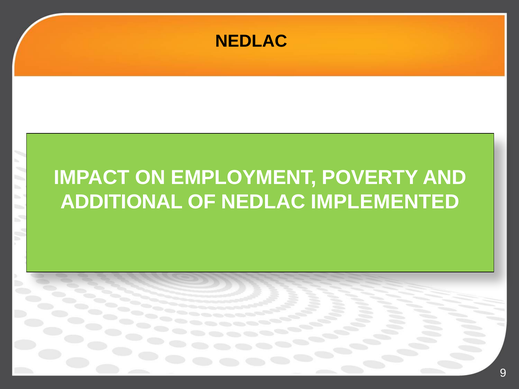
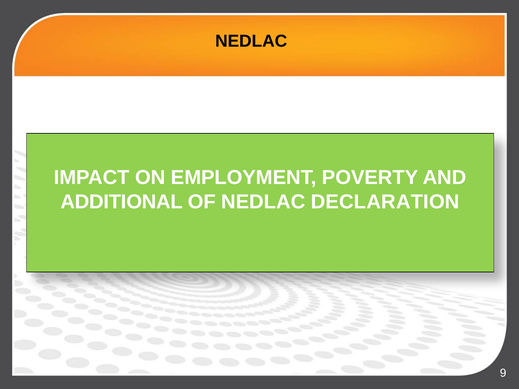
IMPLEMENTED: IMPLEMENTED -> DECLARATION
